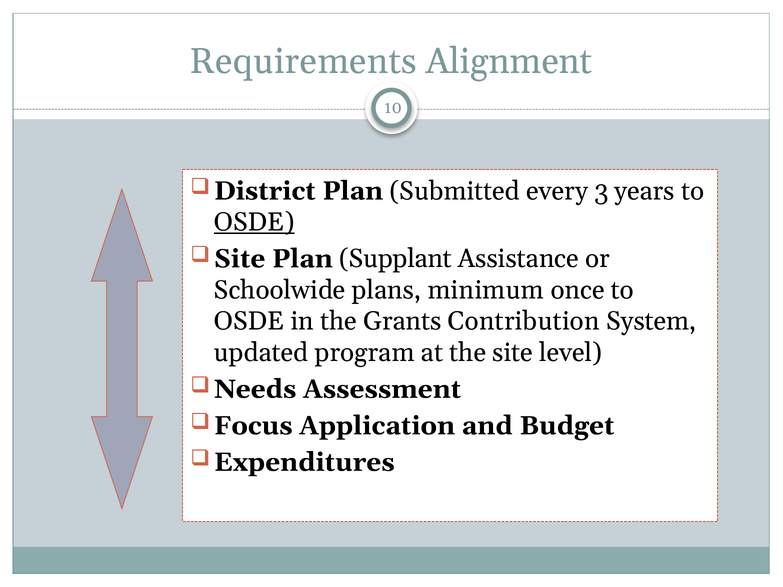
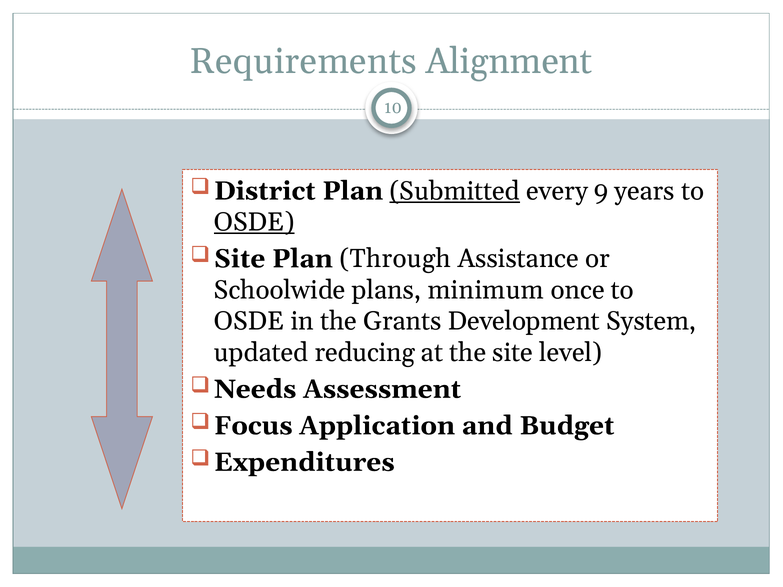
Submitted underline: none -> present
3: 3 -> 9
Supplant: Supplant -> Through
Contribution: Contribution -> Development
program: program -> reducing
